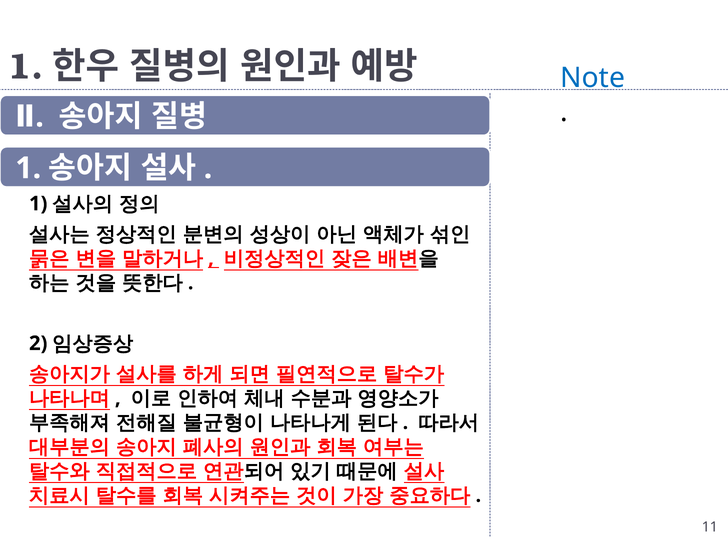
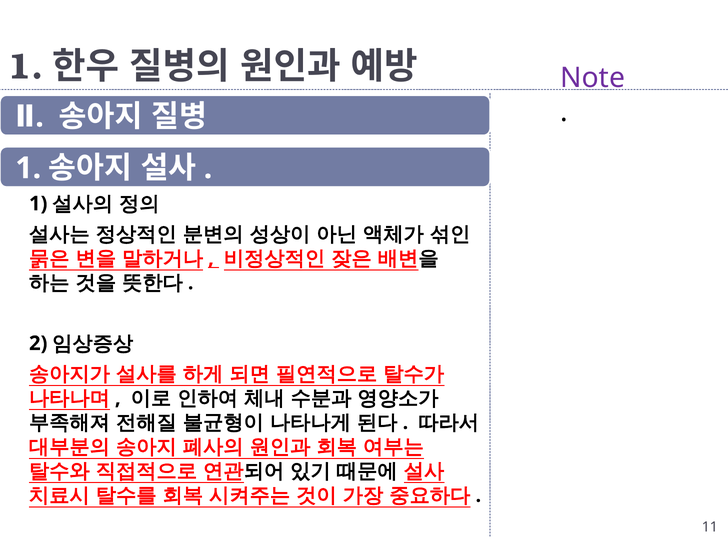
Note colour: blue -> purple
